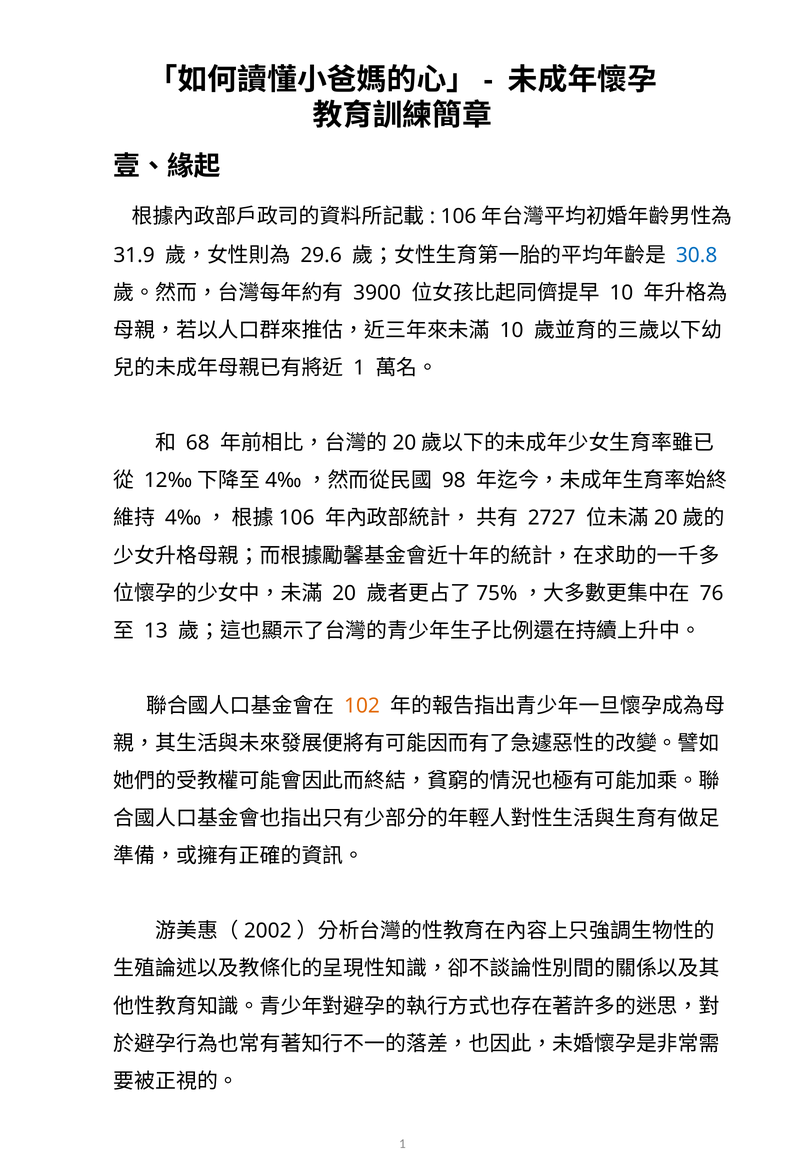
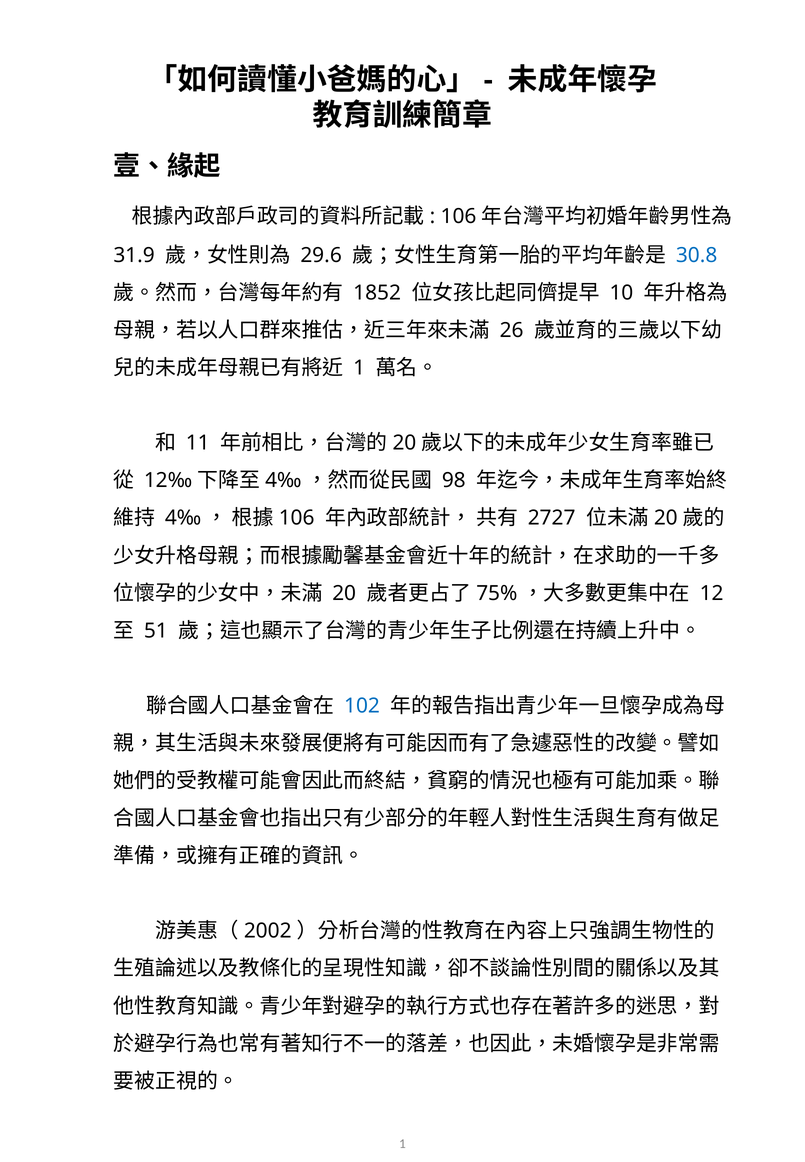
3900: 3900 -> 1852
10 at (512, 331): 10 -> 26
68: 68 -> 11
76: 76 -> 12
13: 13 -> 51
102 colour: orange -> blue
